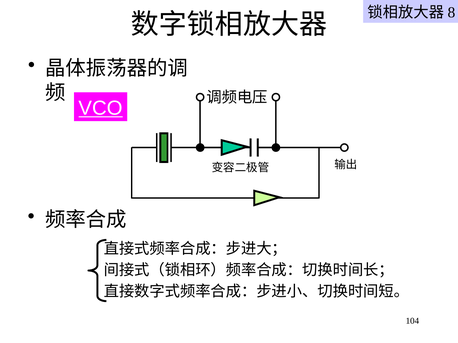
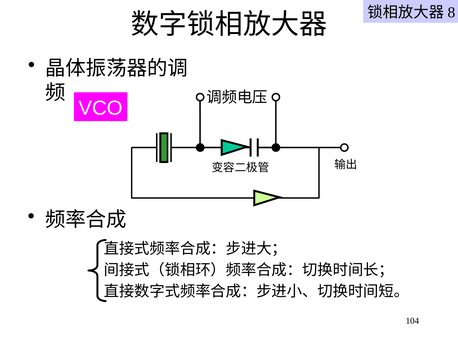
VCO underline: present -> none
